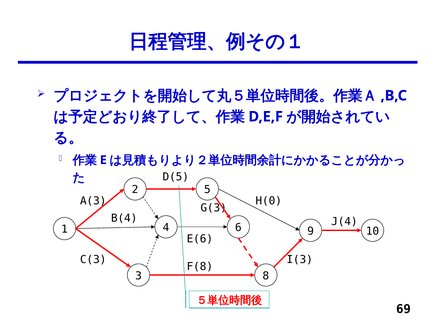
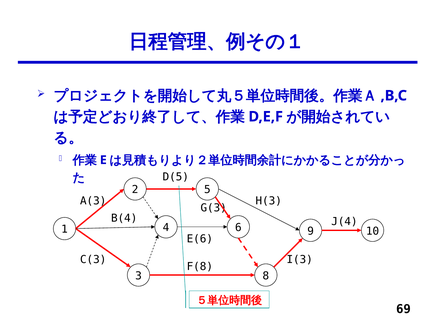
H(0: H(0 -> H(3
